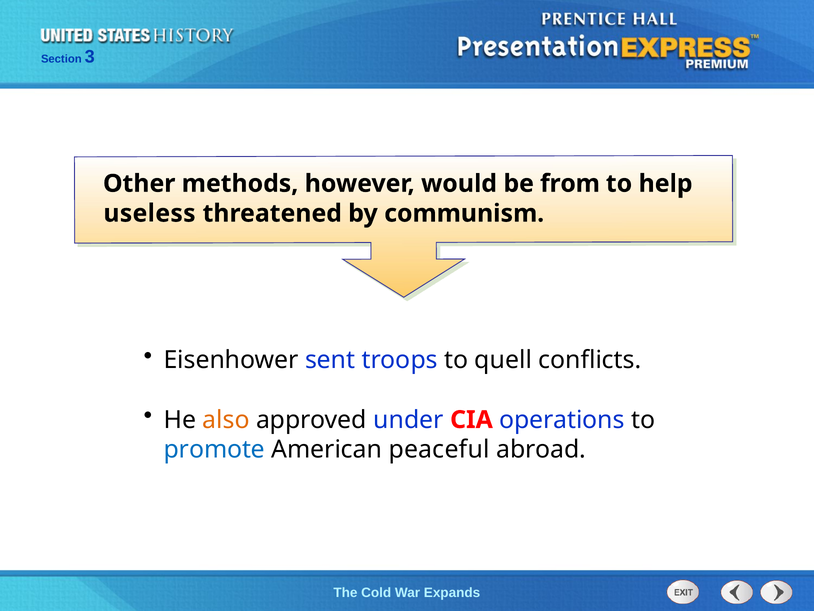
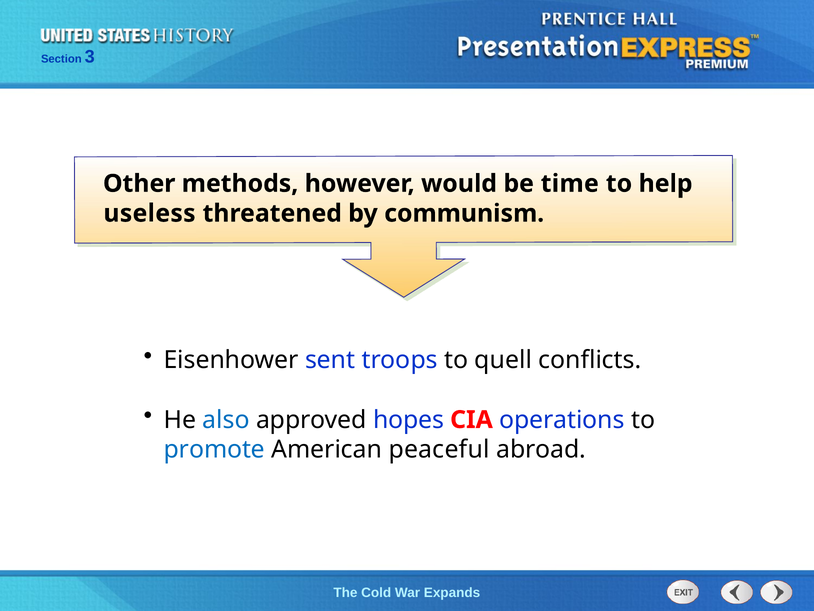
from: from -> time
also colour: orange -> blue
under: under -> hopes
